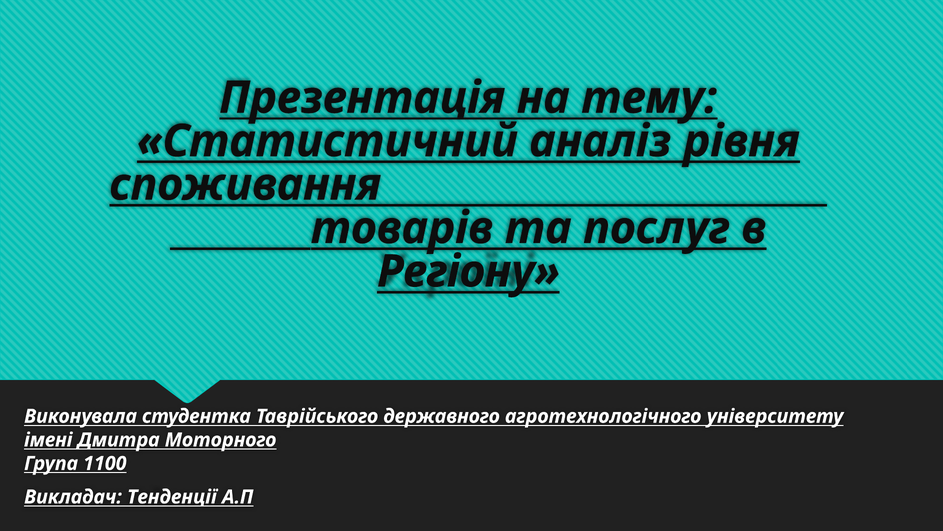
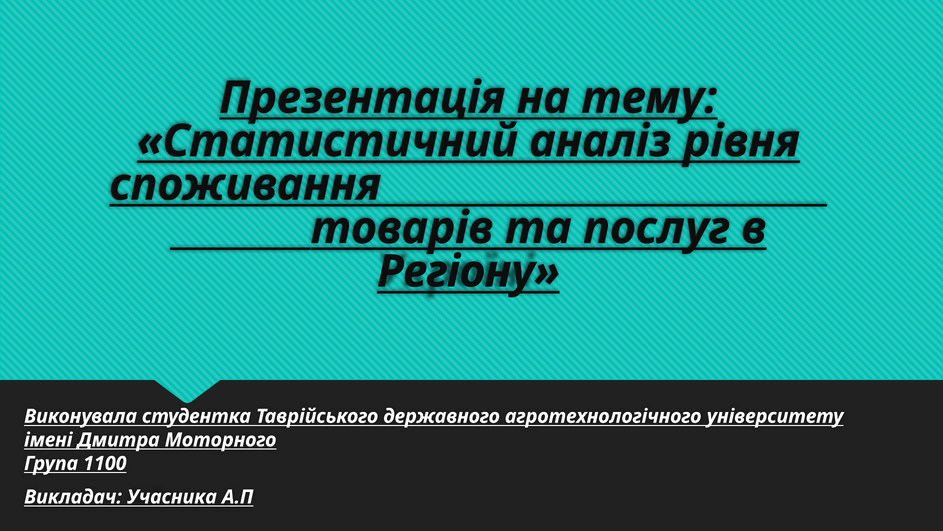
Тенденції: Тенденції -> Учасника
